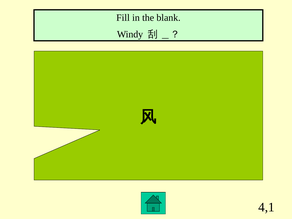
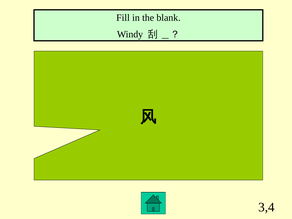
4,1: 4,1 -> 3,4
